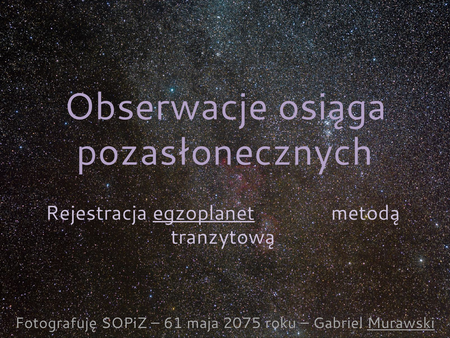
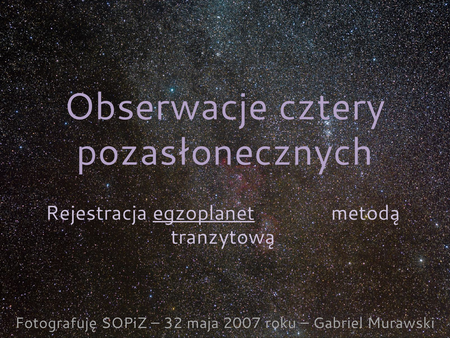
osiąga: osiąga -> cztery
61: 61 -> 32
2075: 2075 -> 2007
Murawski underline: present -> none
